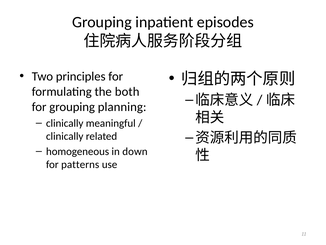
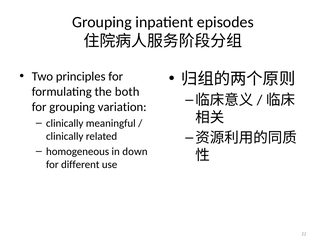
planning: planning -> variation
patterns: patterns -> different
